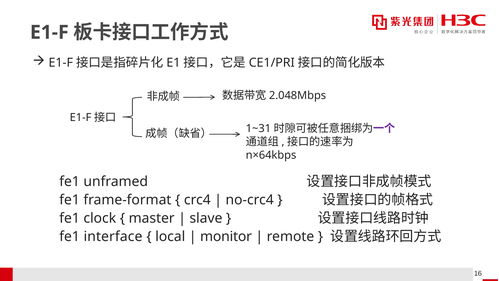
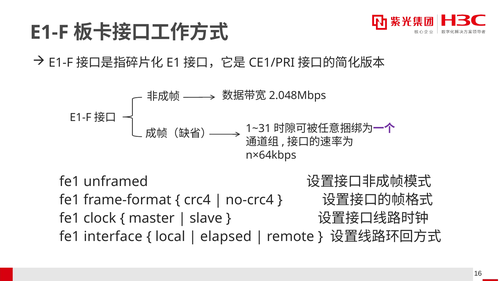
monitor: monitor -> elapsed
